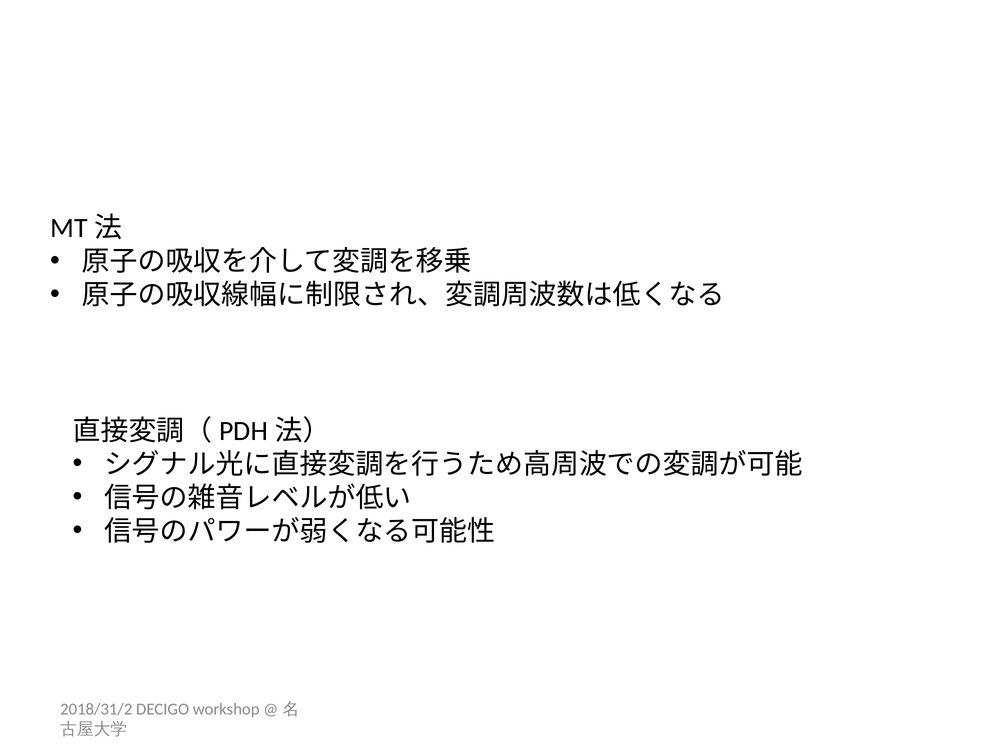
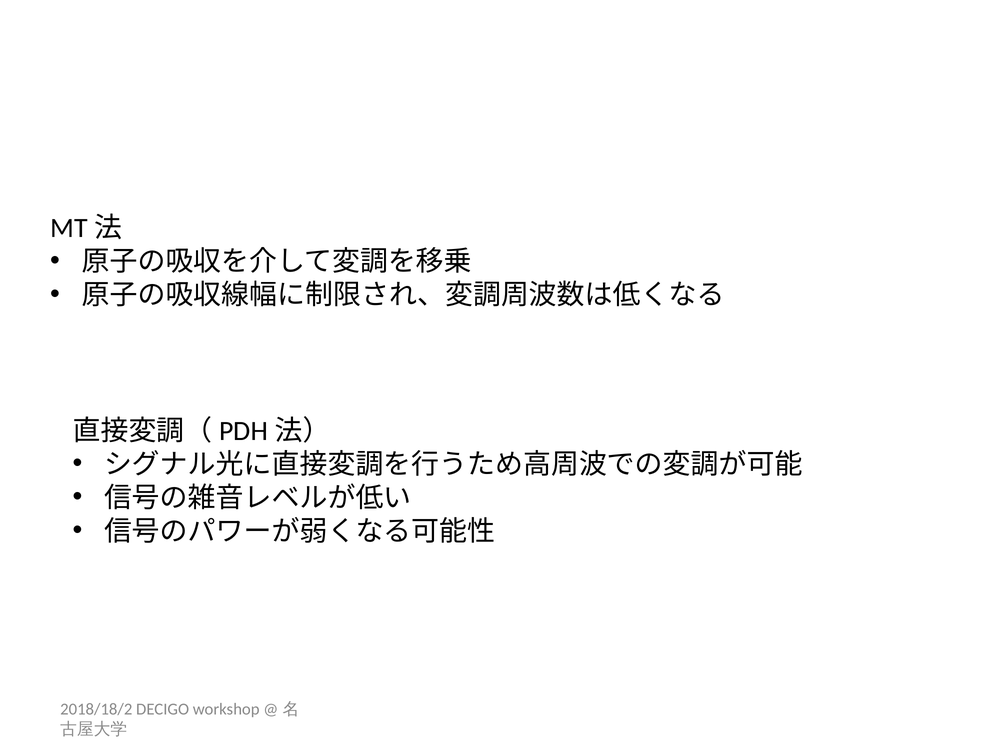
2018/31/2: 2018/31/2 -> 2018/18/2
